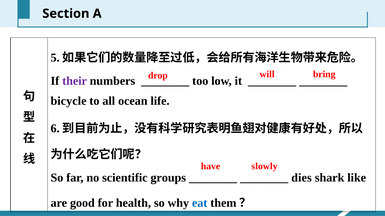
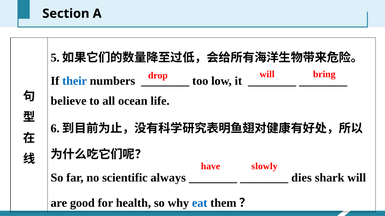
their colour: purple -> blue
bicycle: bicycle -> believe
groups: groups -> always
shark like: like -> will
